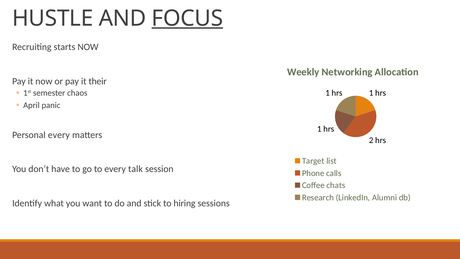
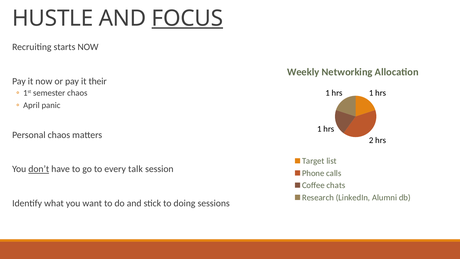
Personal every: every -> chaos
don’t underline: none -> present
hiring: hiring -> doing
